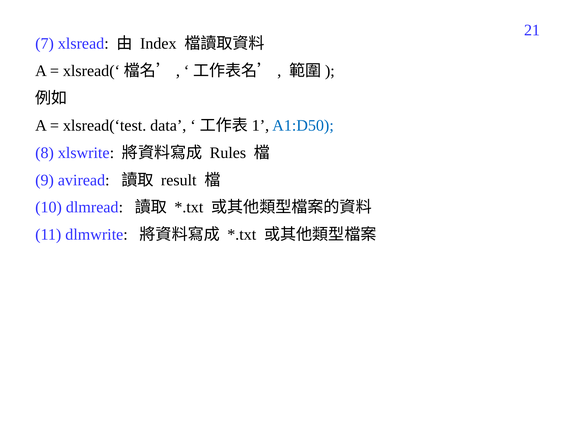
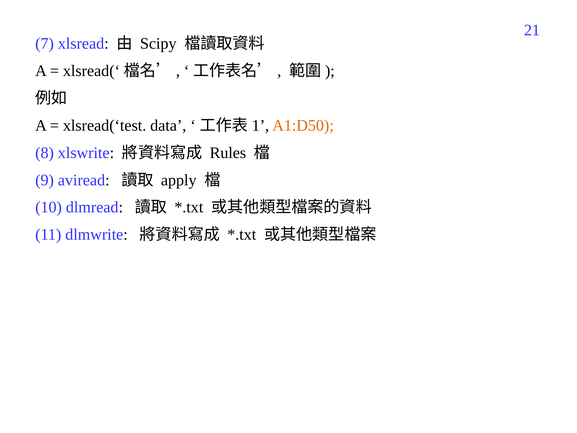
Index: Index -> Scipy
A1:D50 colour: blue -> orange
result: result -> apply
